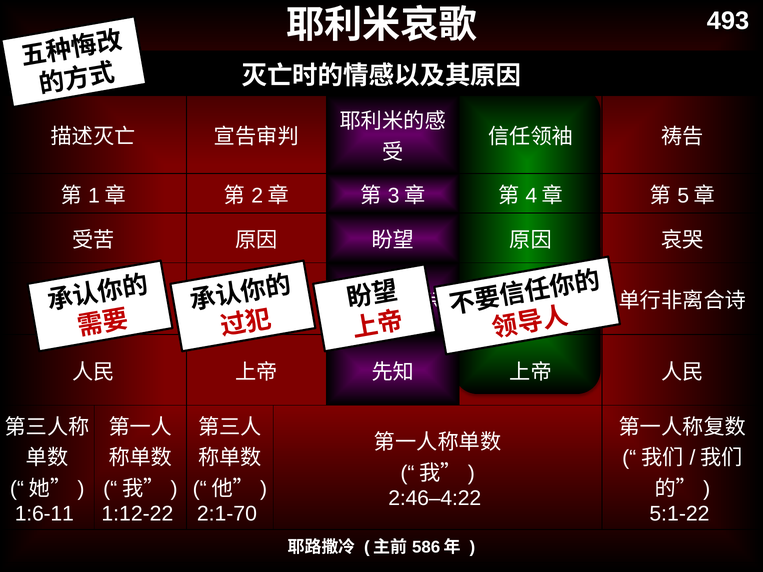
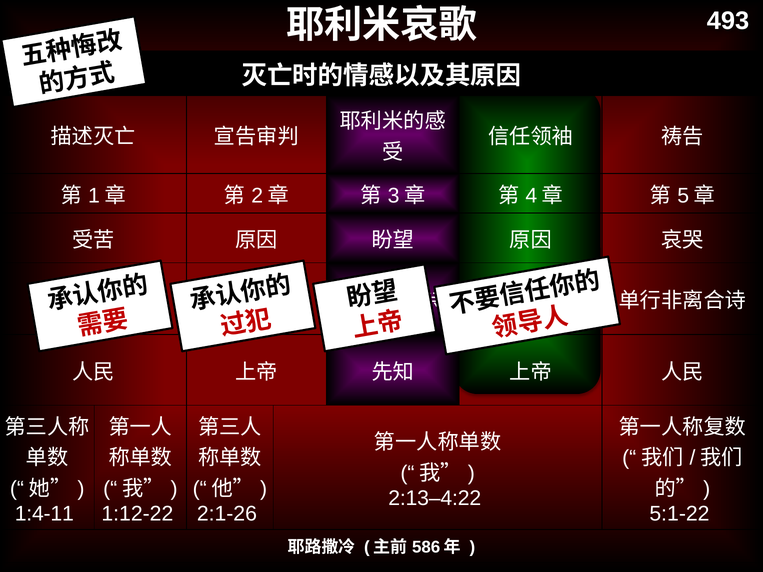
2:46–4:22: 2:46–4:22 -> 2:13–4:22
1:6-11: 1:6-11 -> 1:4-11
2:1-70: 2:1-70 -> 2:1-26
